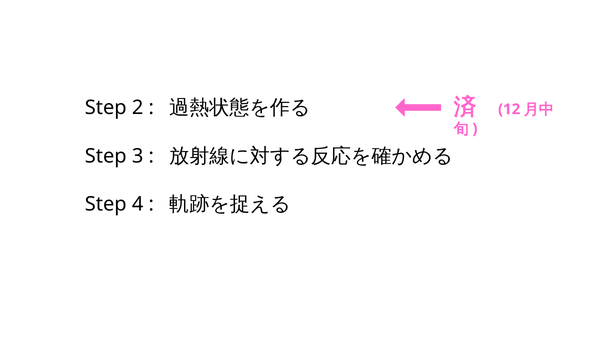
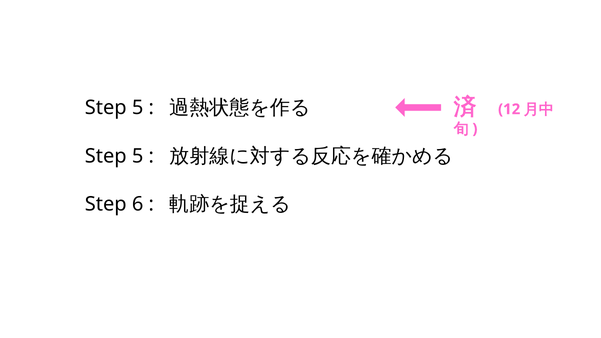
2 at (138, 108): 2 -> 5
3 at (138, 156): 3 -> 5
4: 4 -> 6
